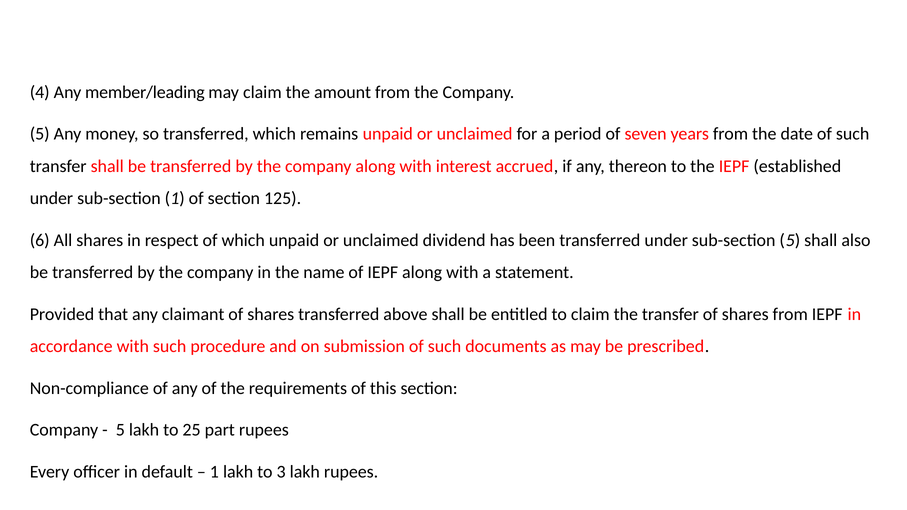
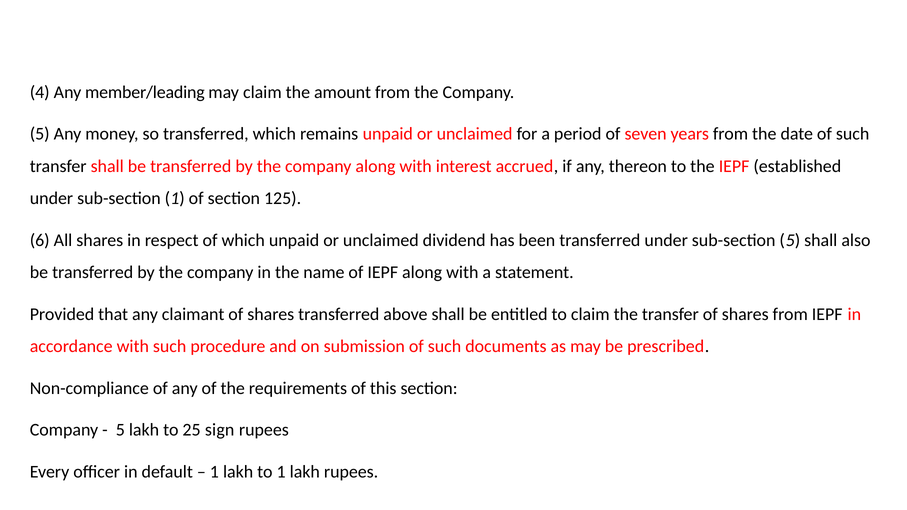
part: part -> sign
to 3: 3 -> 1
